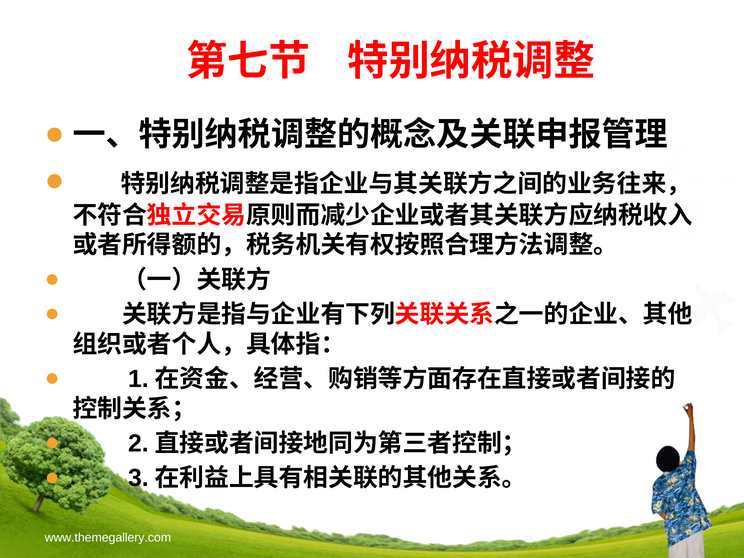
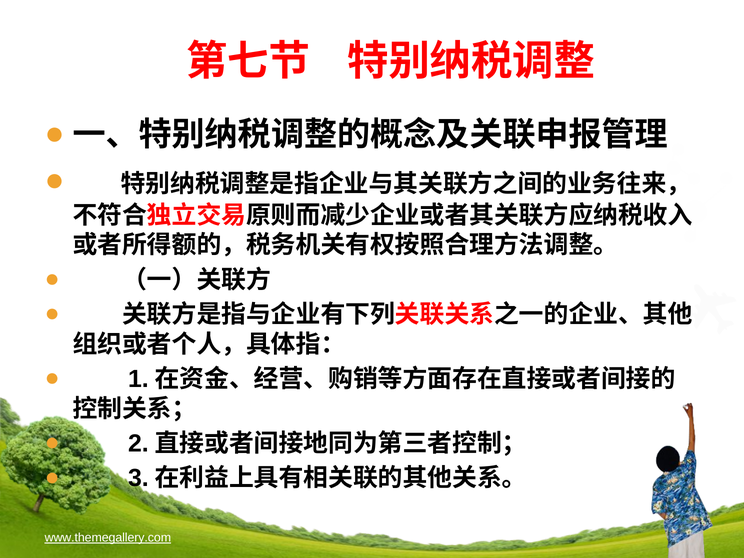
www.themegallery.com underline: none -> present
